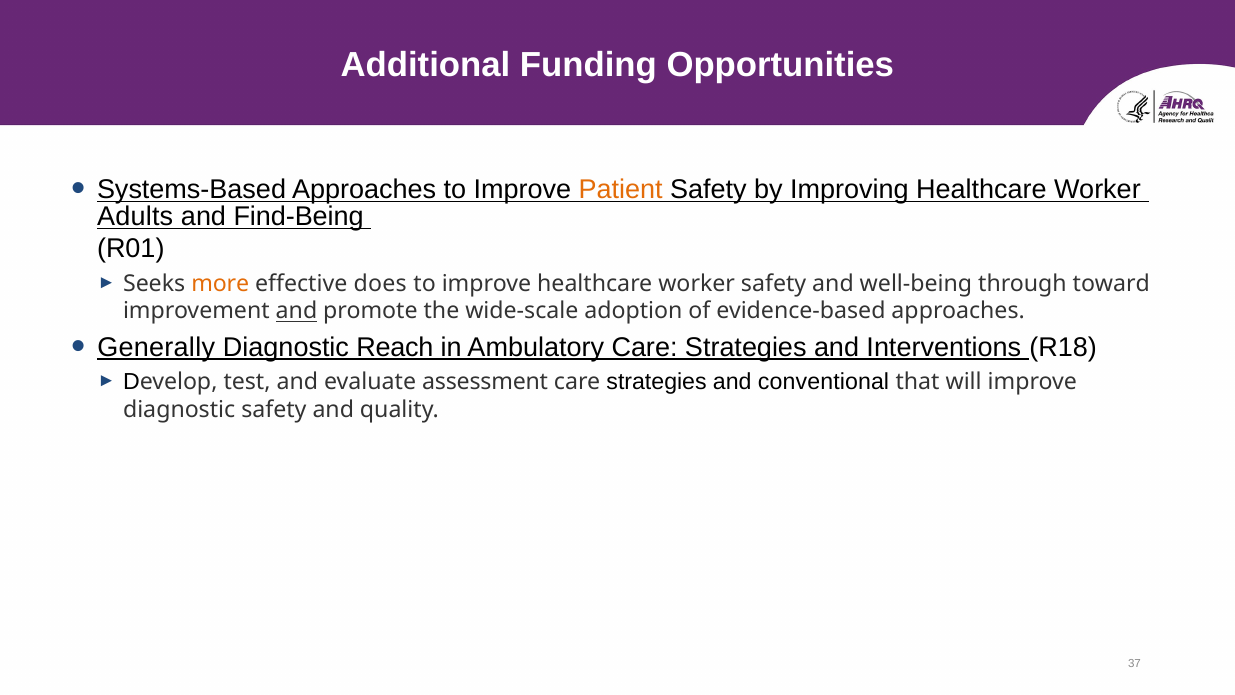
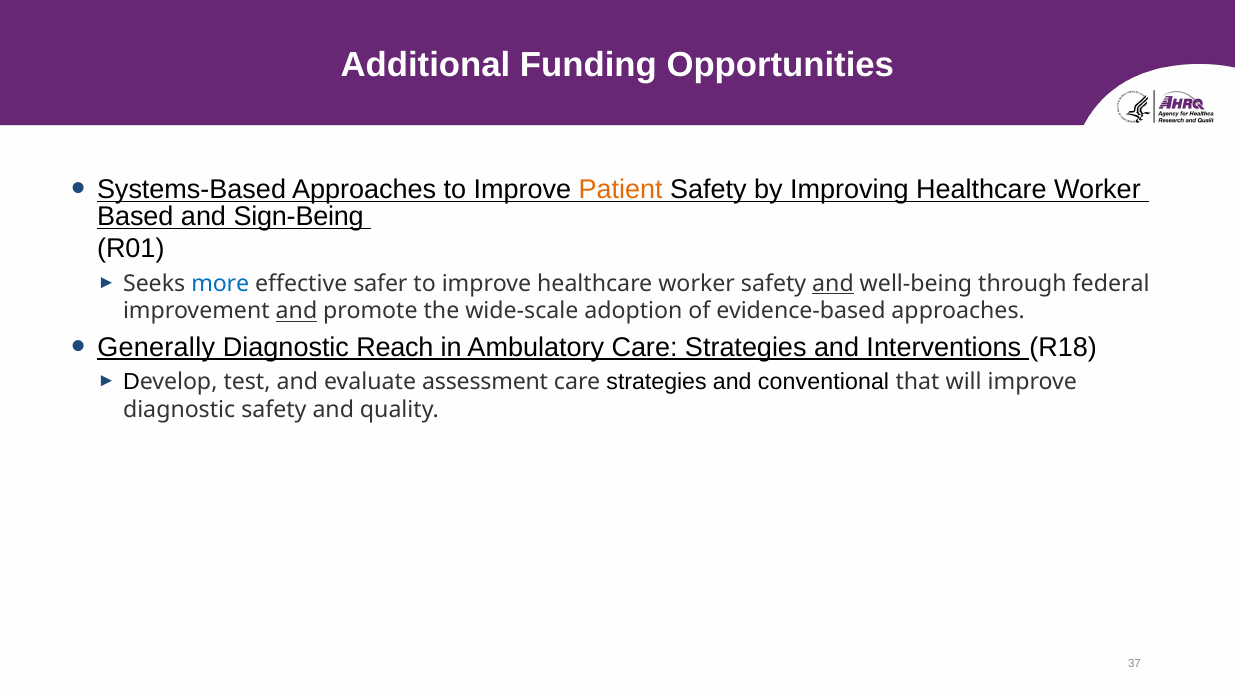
Adults: Adults -> Based
Find-Being: Find-Being -> Sign-Being
more colour: orange -> blue
does: does -> safer
and at (833, 283) underline: none -> present
toward: toward -> federal
